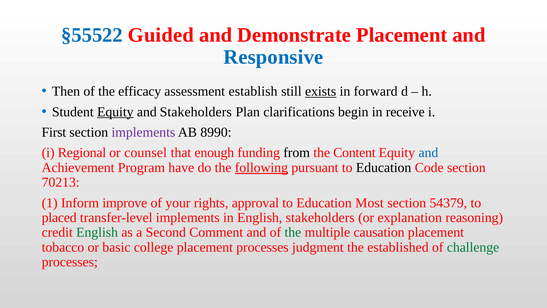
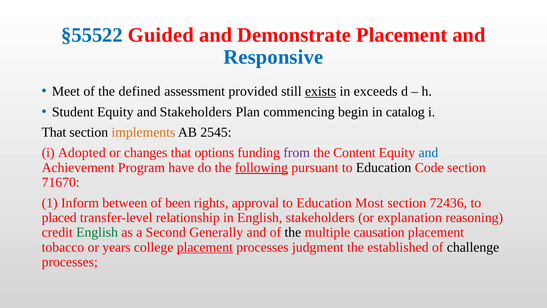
Then: Then -> Meet
efficacy: efficacy -> defined
establish: establish -> provided
forward: forward -> exceeds
Equity at (115, 112) underline: present -> none
clarifications: clarifications -> commencing
receive: receive -> catalog
First at (54, 132): First -> That
implements at (143, 132) colour: purple -> orange
8990: 8990 -> 2545
Regional: Regional -> Adopted
counsel: counsel -> changes
enough: enough -> options
from colour: black -> purple
70213: 70213 -> 71670
improve: improve -> between
your: your -> been
54379: 54379 -> 72436
transfer-level implements: implements -> relationship
Comment: Comment -> Generally
the at (293, 232) colour: green -> black
basic: basic -> years
placement at (205, 247) underline: none -> present
challenge colour: green -> black
